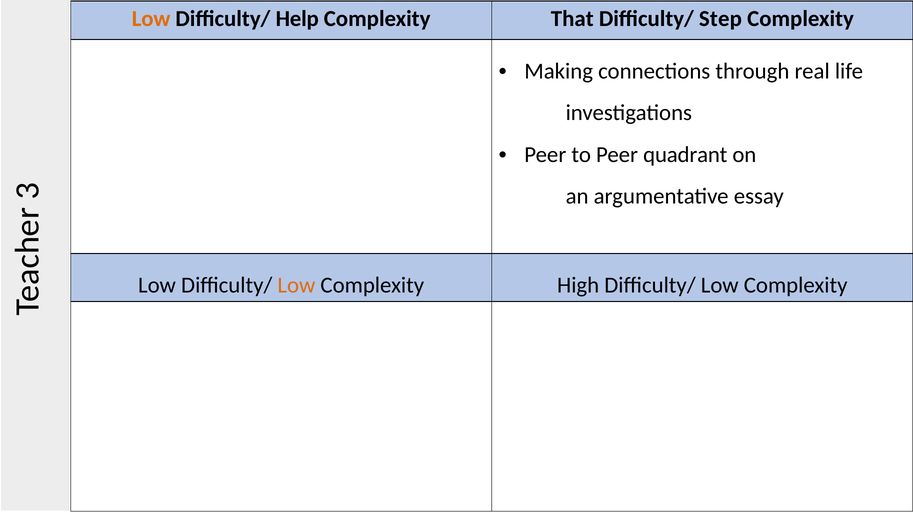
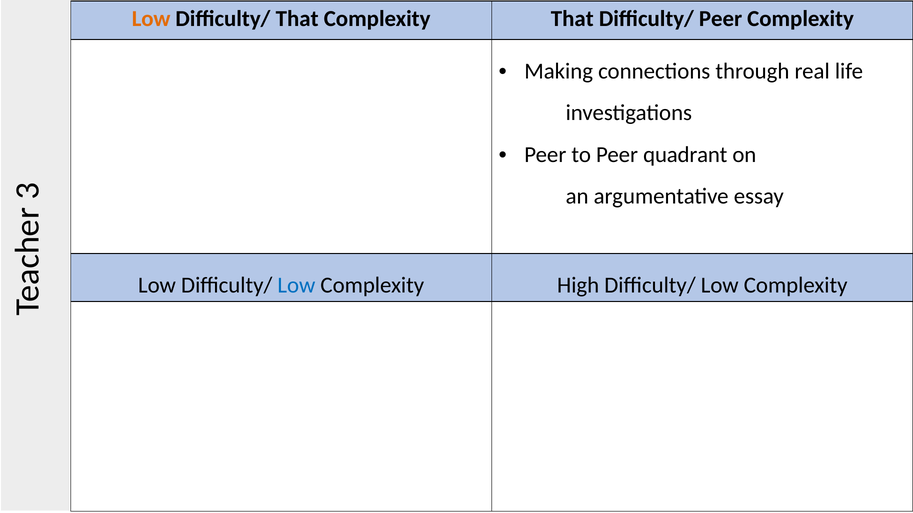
Difficulty/ Help: Help -> That
Difficulty/ Step: Step -> Peer
Low at (296, 285) colour: orange -> blue
